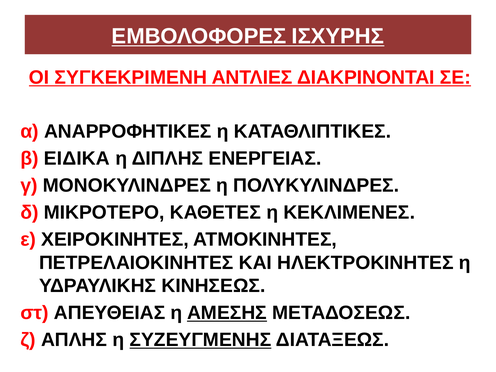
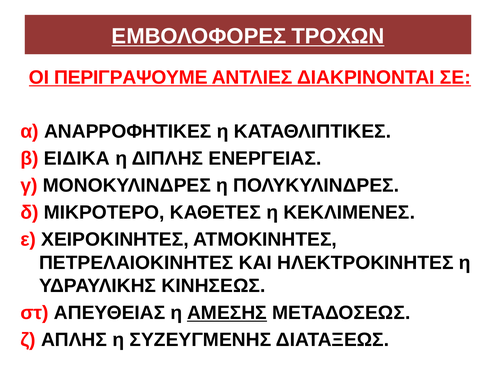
ΙΣΧΥΡΗΣ: ΙΣΧΥΡΗΣ -> ΤΡΟΧΩΝ
ΣΥΓΚΕΚΡΙΜΕΝΗ: ΣΥΓΚΕΚΡΙΜΕΝΗ -> ΠΕΡΙΓΡΑΨΟΥΜΕ
ΣΥΖΕΥΓΜΕΝΗΣ underline: present -> none
